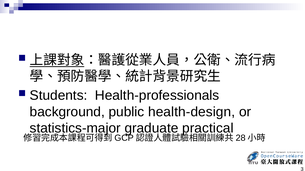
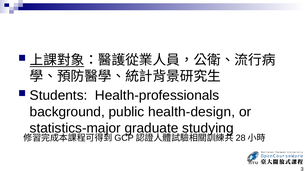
practical: practical -> studying
